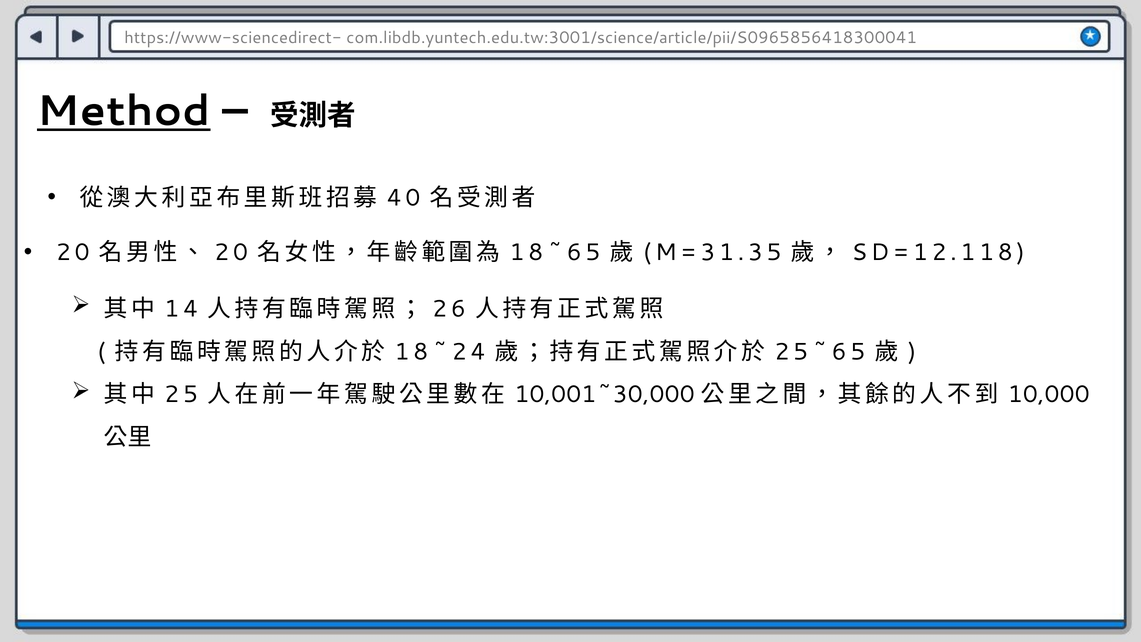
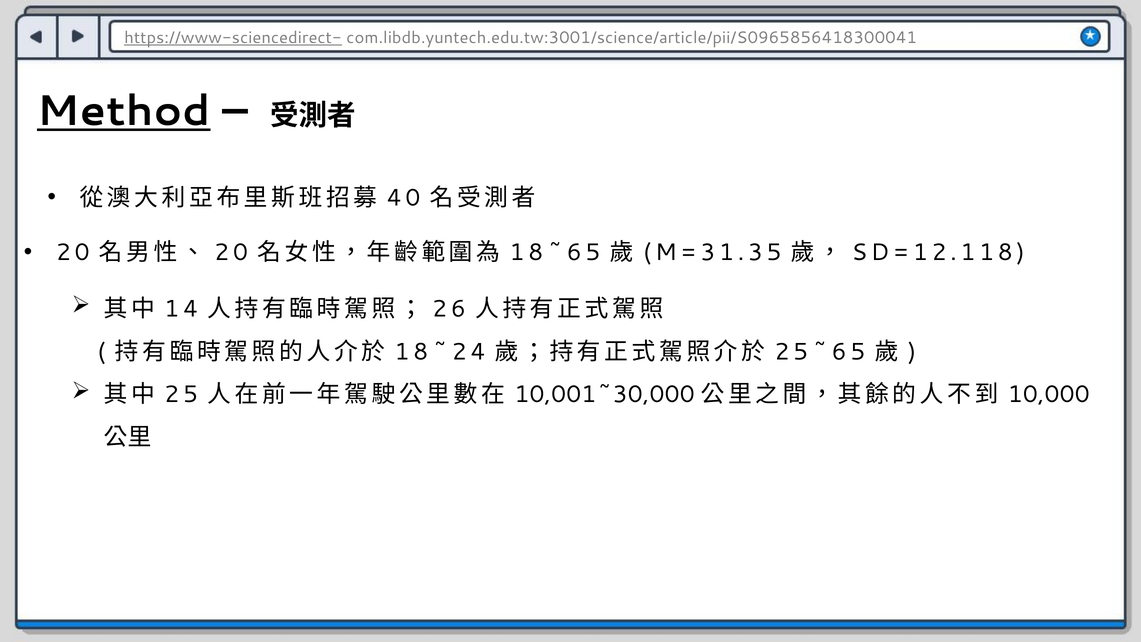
https://www-sciencedirect- underline: none -> present
